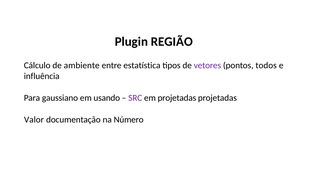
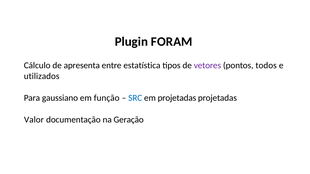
REGIÃO: REGIÃO -> FORAM
ambiente: ambiente -> apresenta
influência: influência -> utilizados
usando: usando -> função
SRC colour: purple -> blue
Número: Número -> Geração
